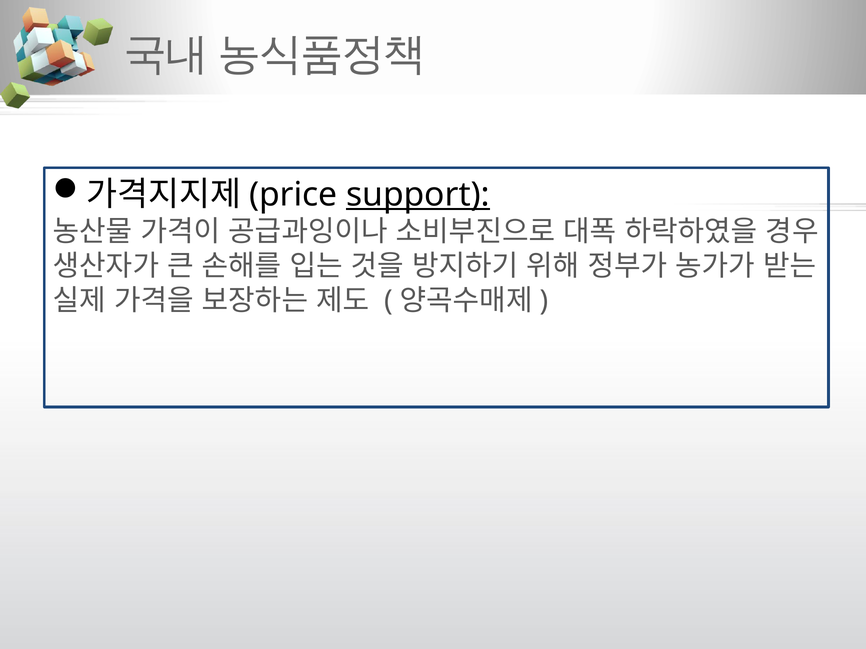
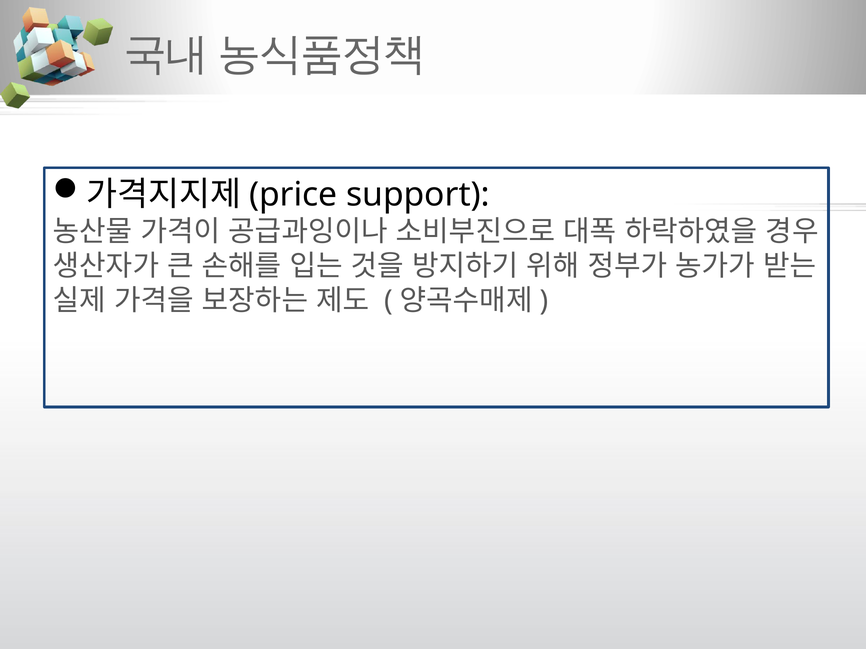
support underline: present -> none
